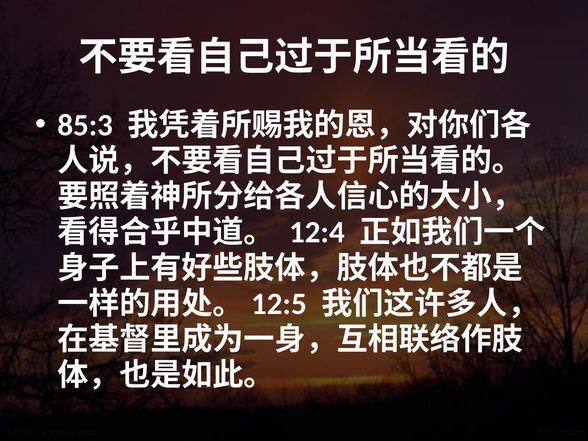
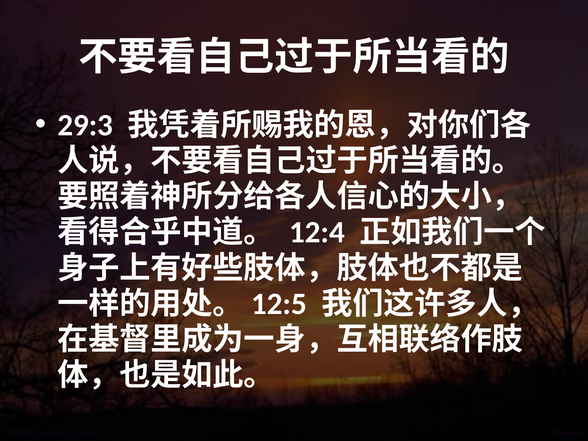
85:3: 85:3 -> 29:3
